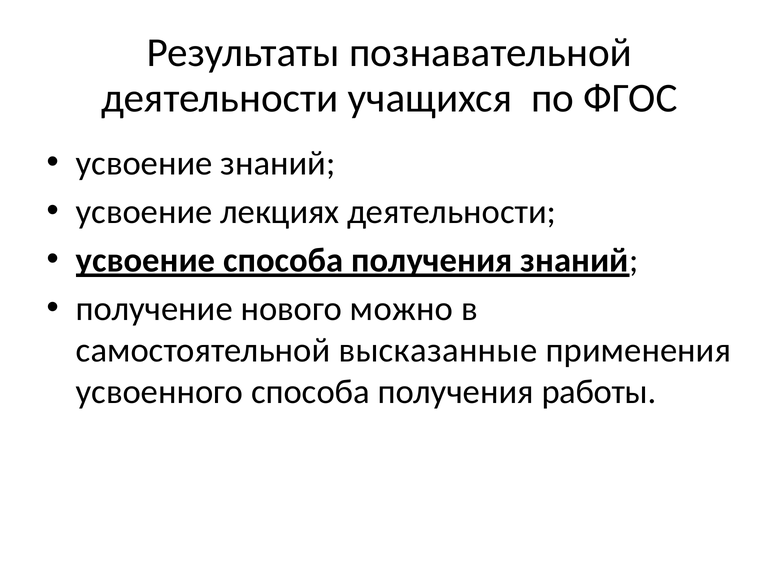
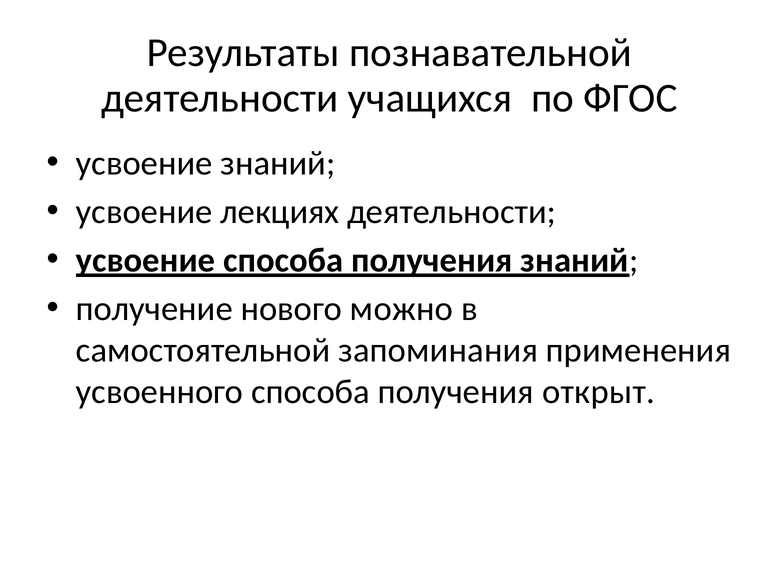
высказанные: высказанные -> запоминания
работы: работы -> открыт
